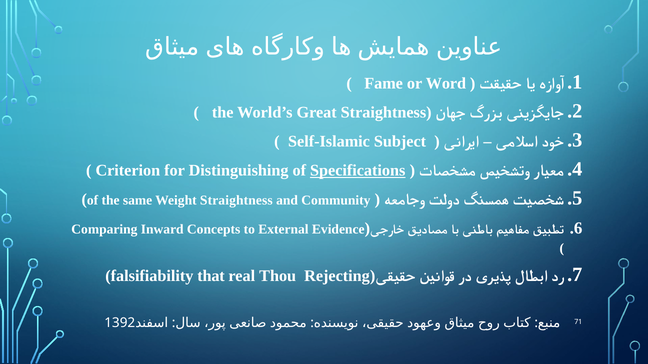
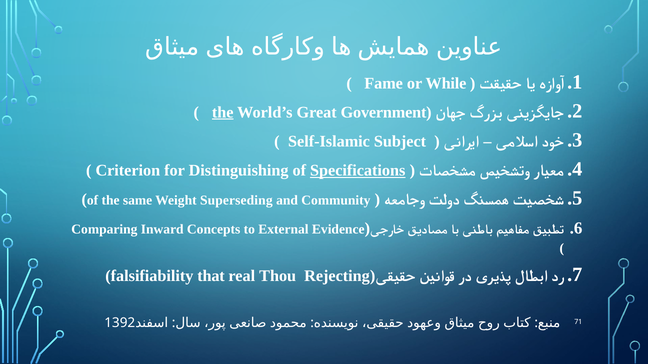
Word: Word -> While
the at (223, 112) underline: none -> present
Great Straightness: Straightness -> Government
Weight Straightness: Straightness -> Superseding
